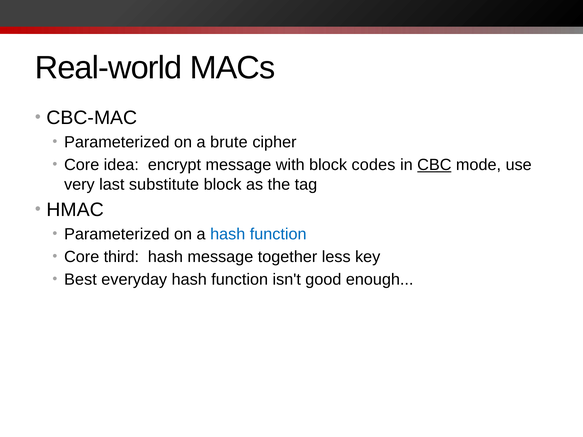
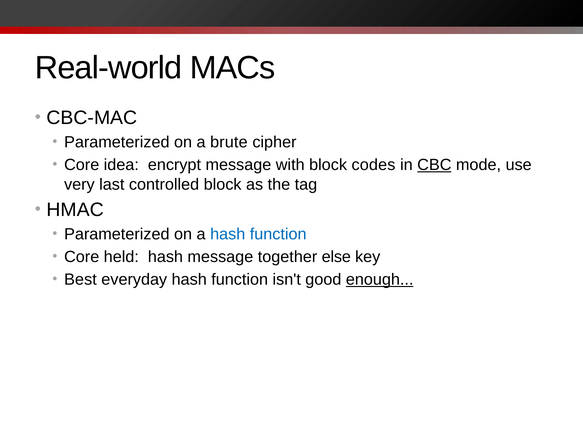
substitute: substitute -> controlled
third: third -> held
less: less -> else
enough underline: none -> present
